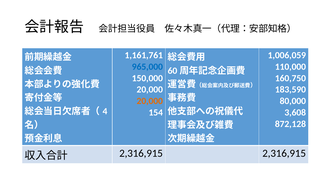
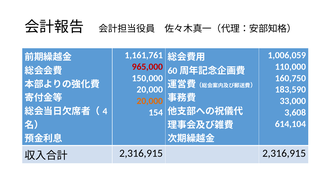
965,000 colour: blue -> red
80,000: 80,000 -> 33,000
872,128: 872,128 -> 614,104
